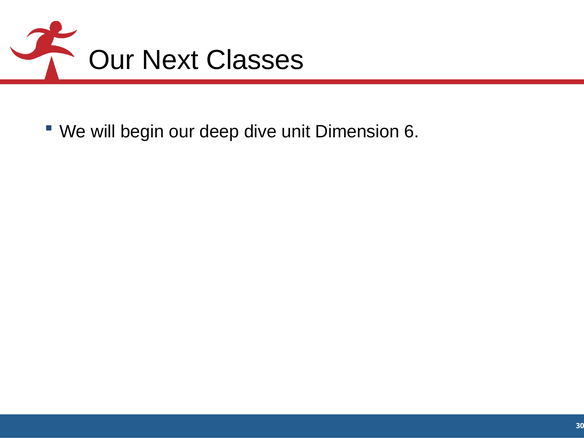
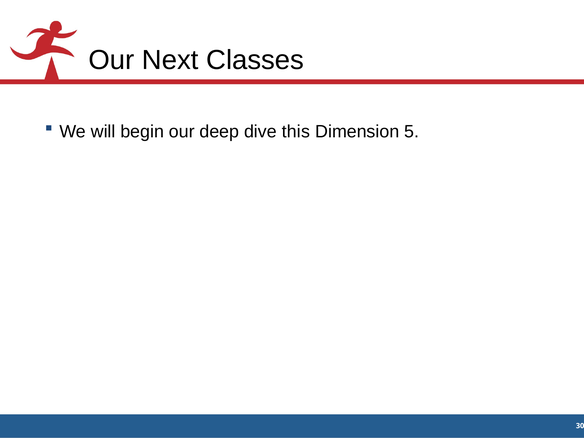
unit: unit -> this
6: 6 -> 5
